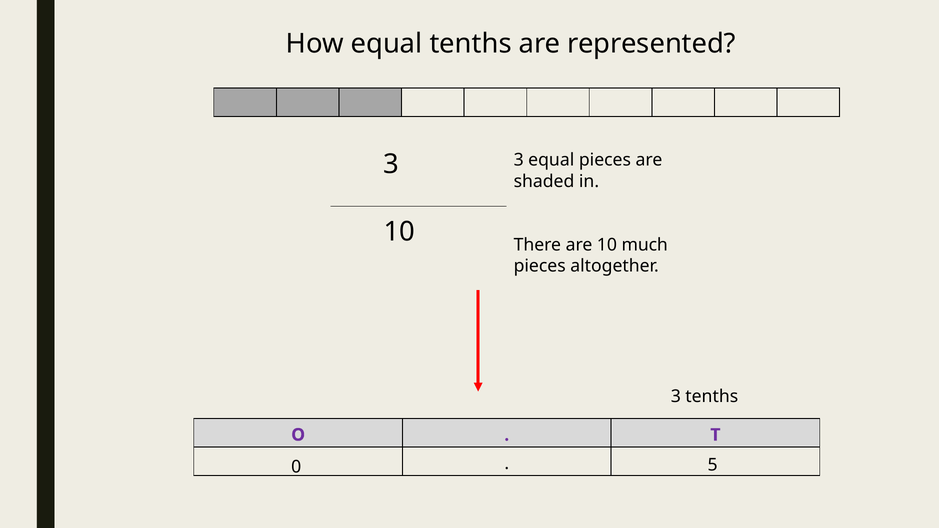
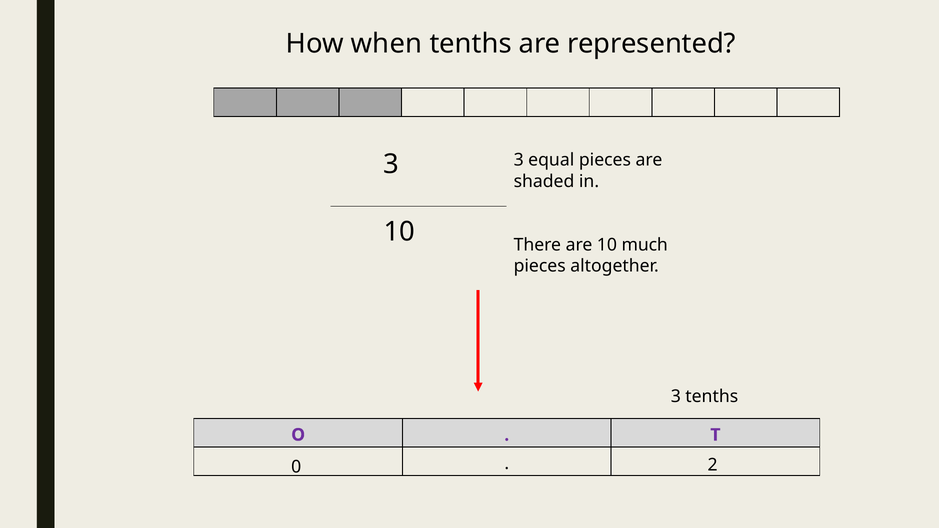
How equal: equal -> when
5: 5 -> 2
